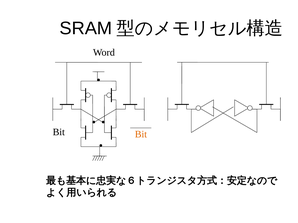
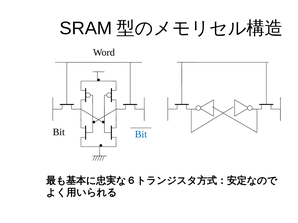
Bit at (141, 135) colour: orange -> blue
